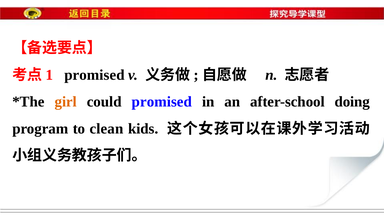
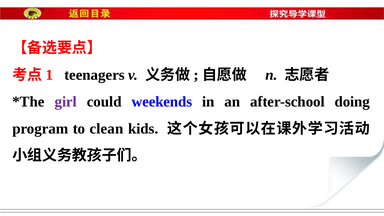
promised at (94, 75): promised -> teenagers
girl colour: orange -> purple
could promised: promised -> weekends
